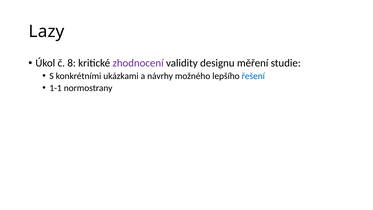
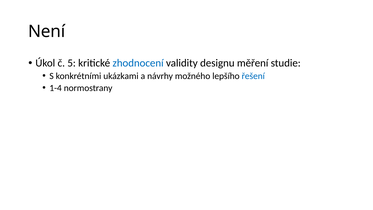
Lazy: Lazy -> Není
8: 8 -> 5
zhodnocení colour: purple -> blue
1-1: 1-1 -> 1-4
